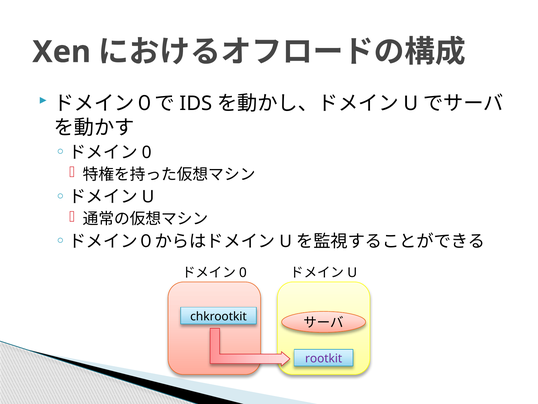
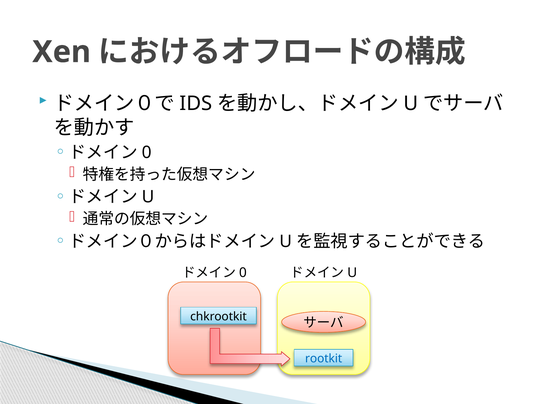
rootkit colour: purple -> blue
